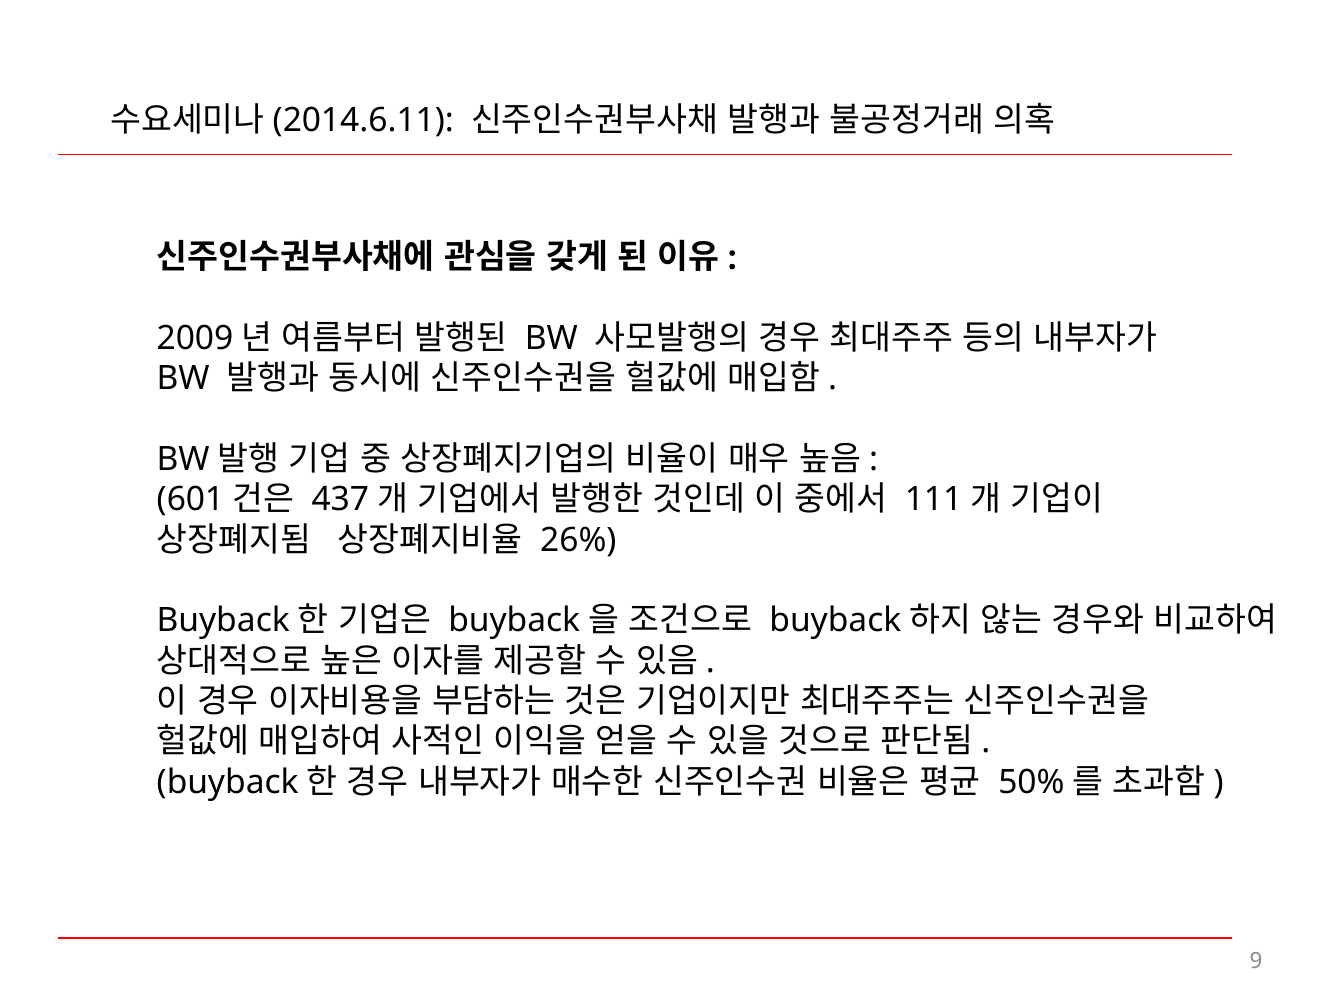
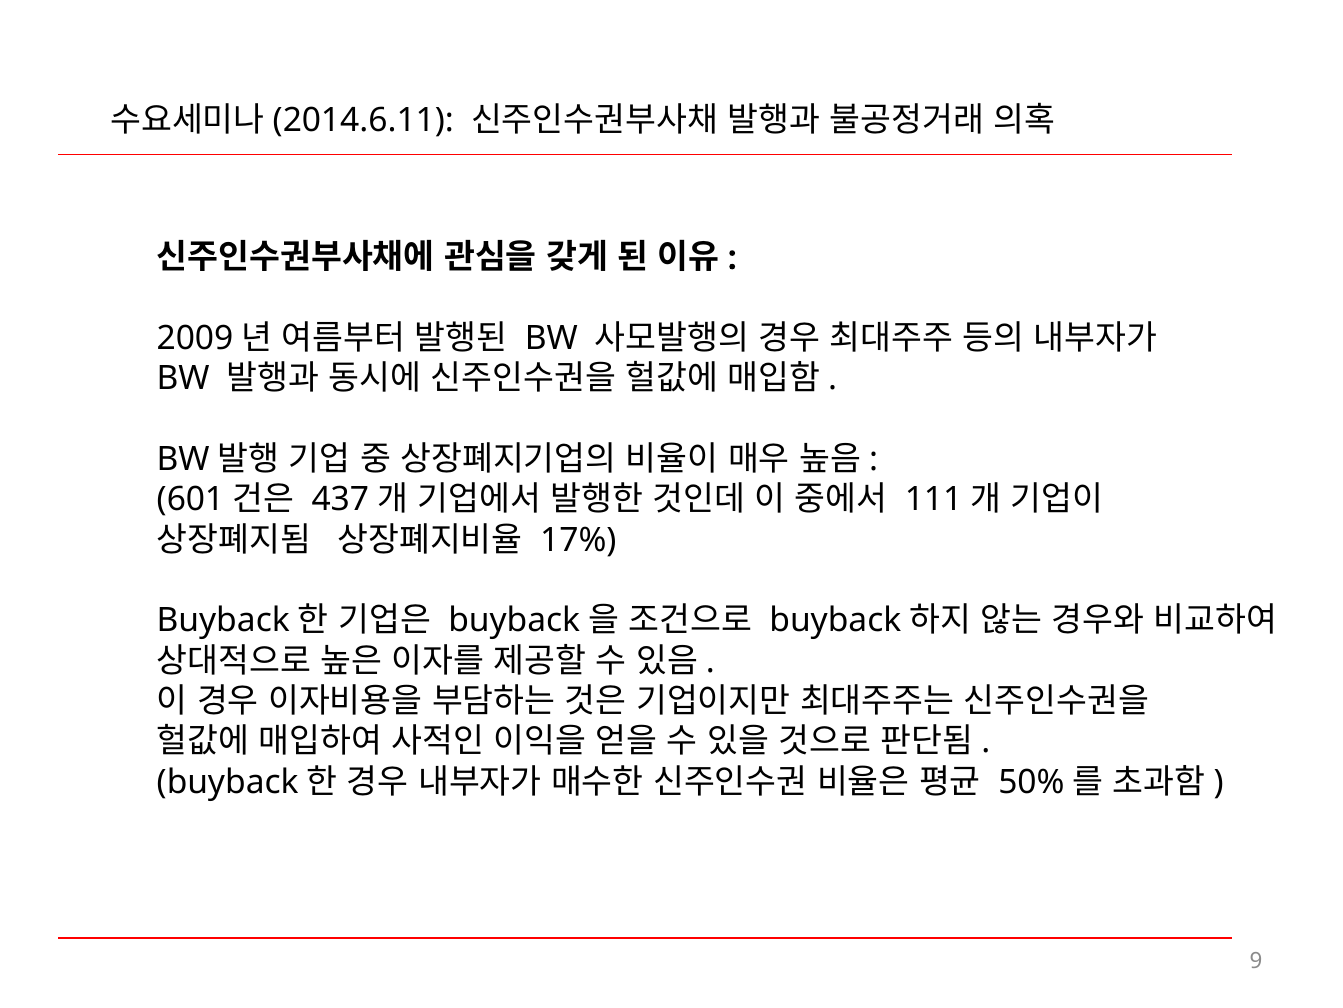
26%: 26% -> 17%
